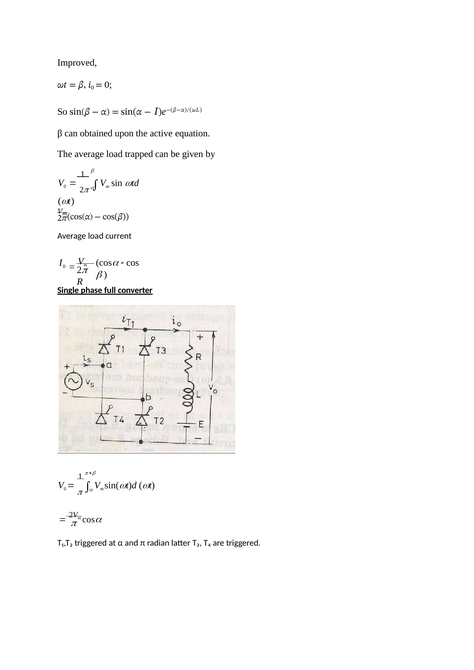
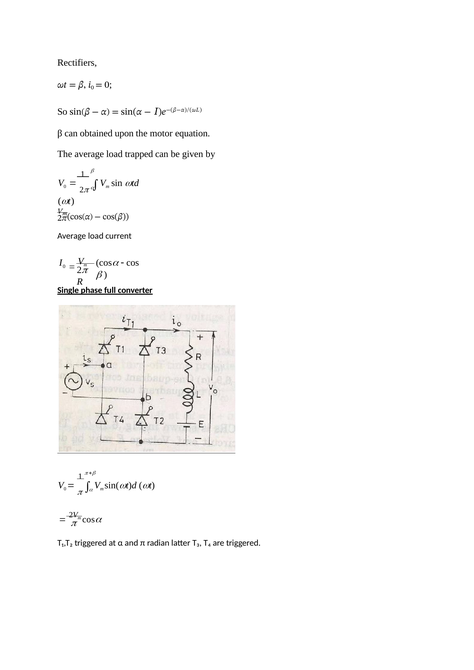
Improved: Improved -> Rectifiers
active: active -> motor
